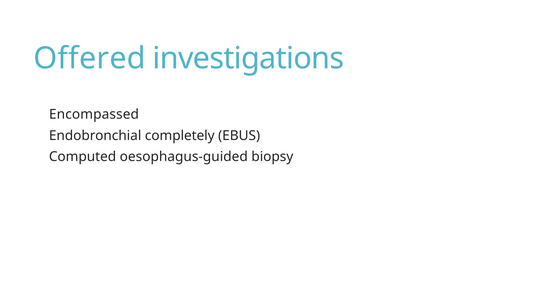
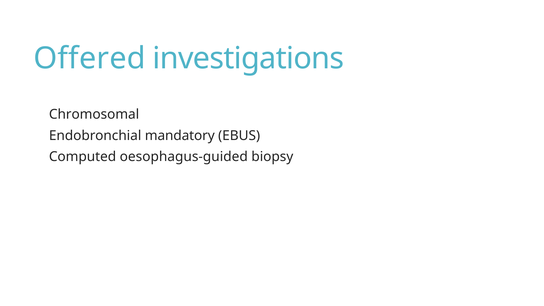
Encompassed: Encompassed -> Chromosomal
completely: completely -> mandatory
